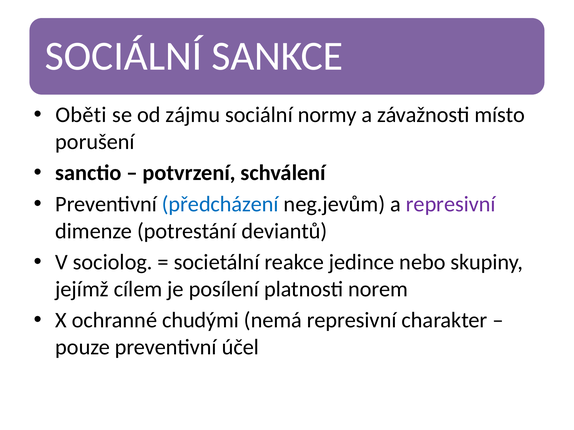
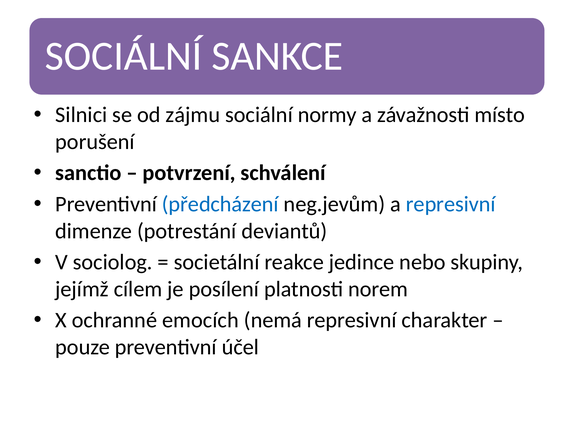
Oběti: Oběti -> Silnici
represivní at (451, 204) colour: purple -> blue
chudými: chudými -> emocích
